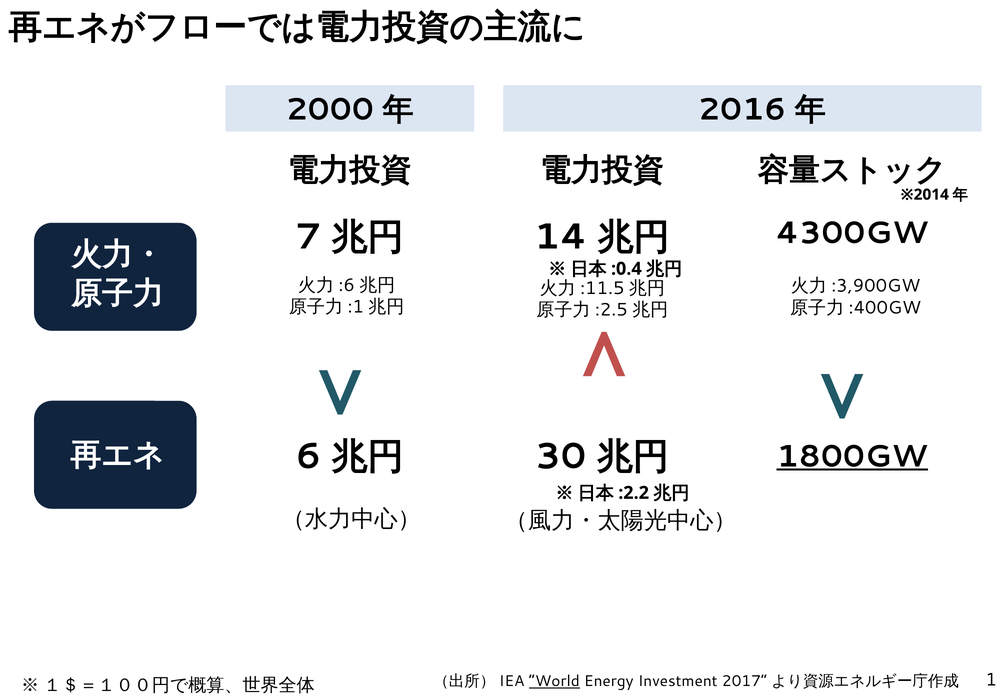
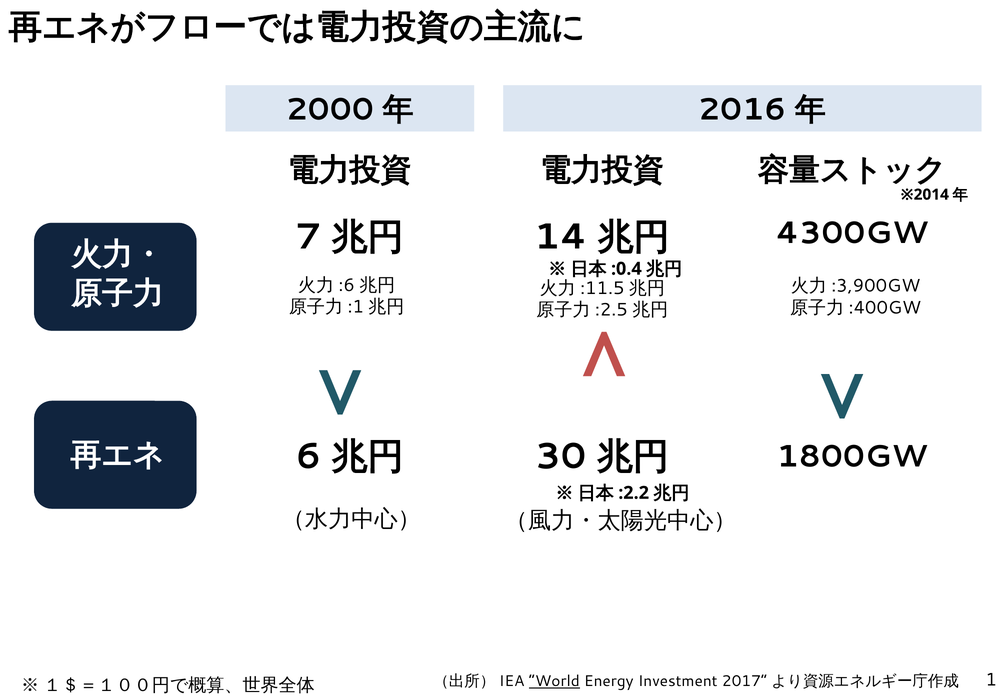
1800GW underline: present -> none
